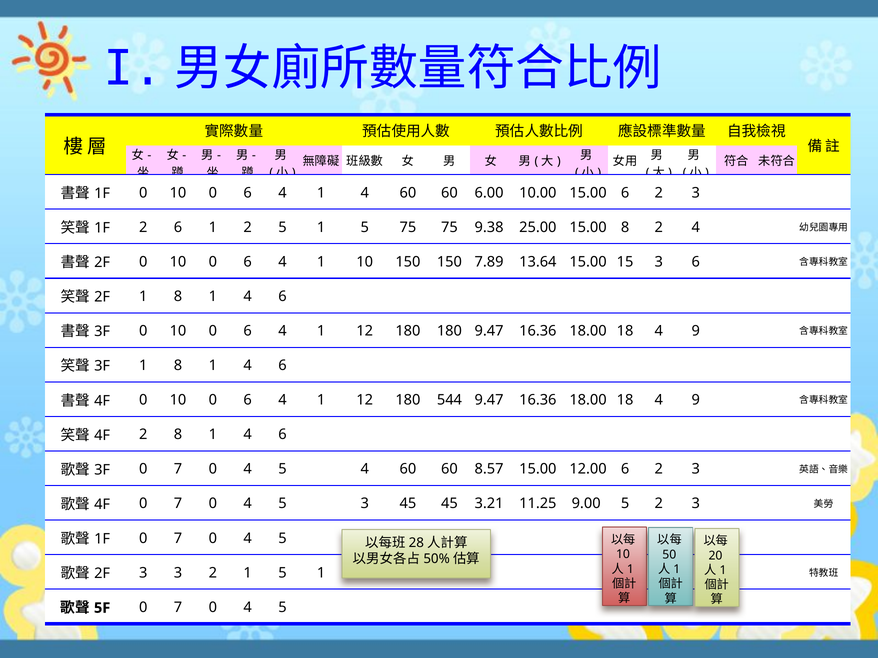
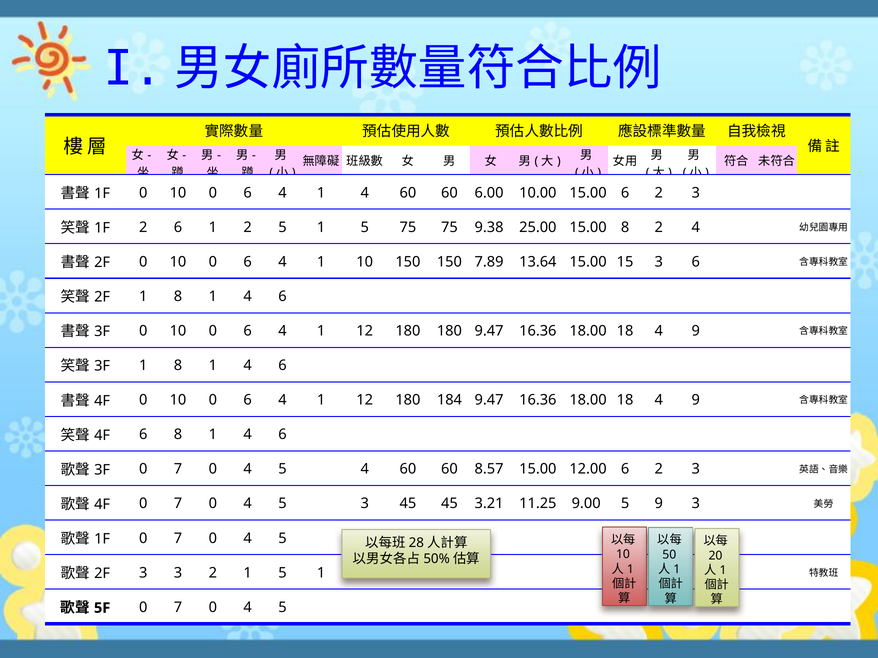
544: 544 -> 184
2 at (143, 435): 2 -> 6
5 2: 2 -> 9
